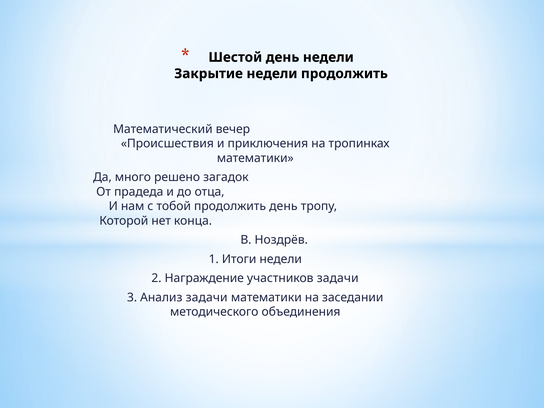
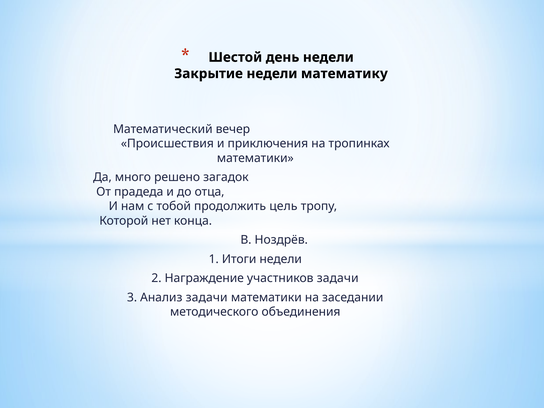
недели продолжить: продолжить -> математику
продолжить день: день -> цель
